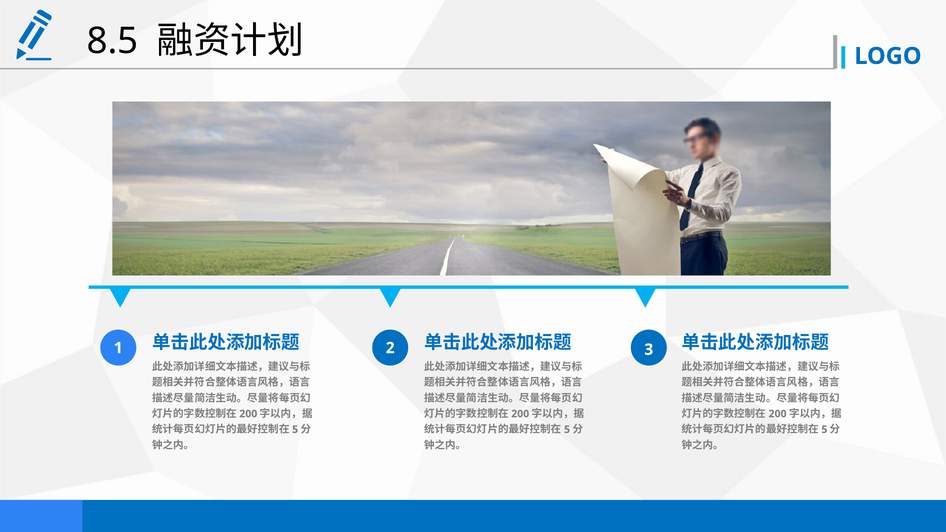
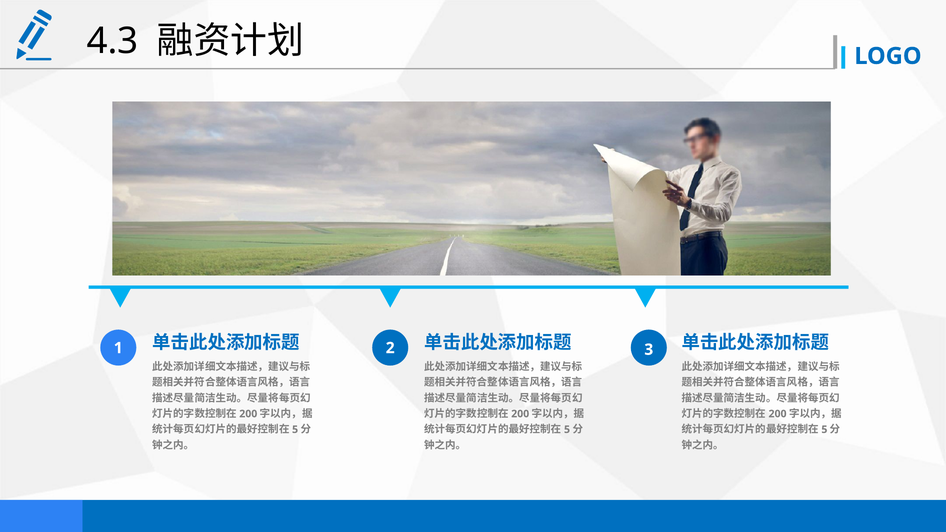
8.5: 8.5 -> 4.3
